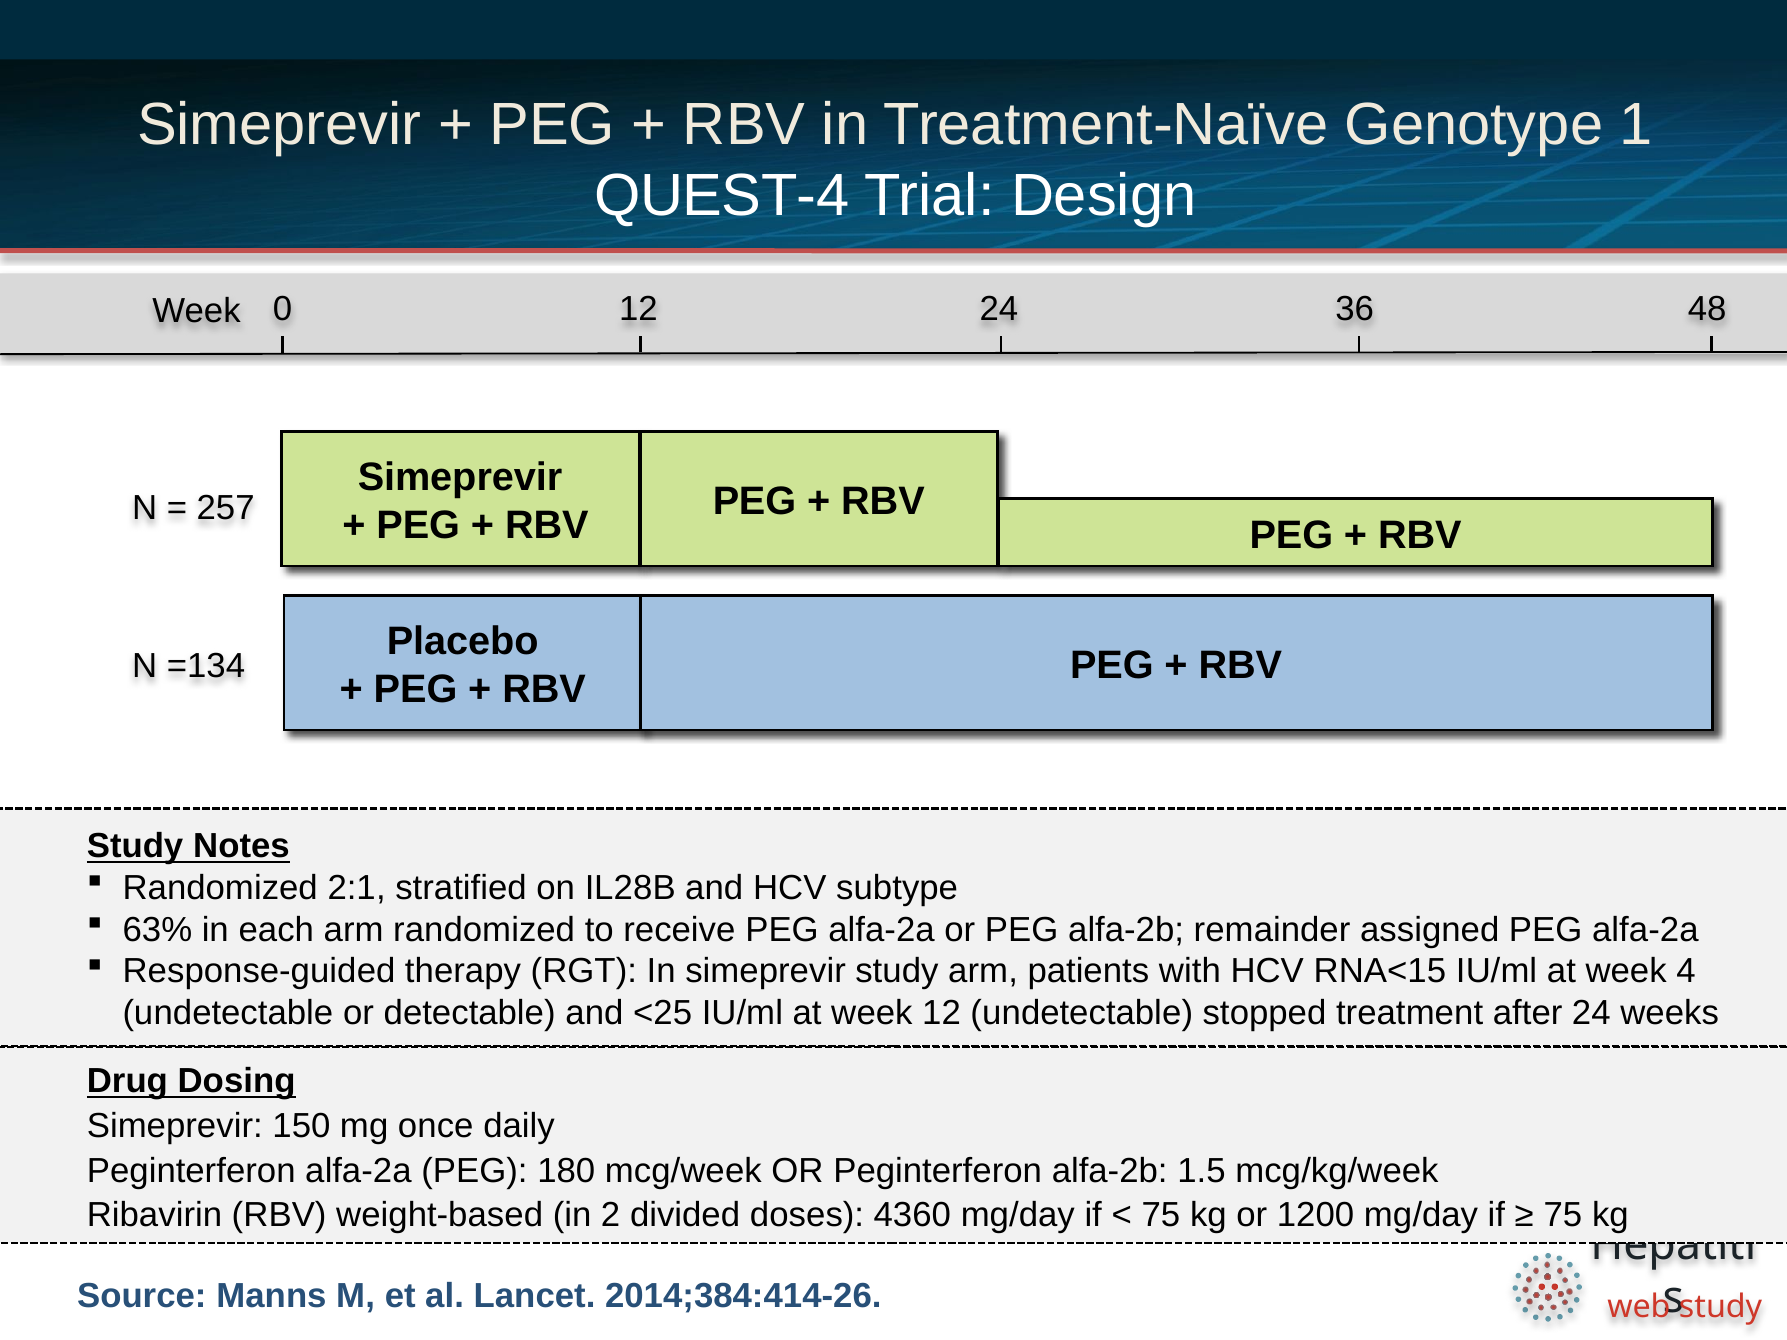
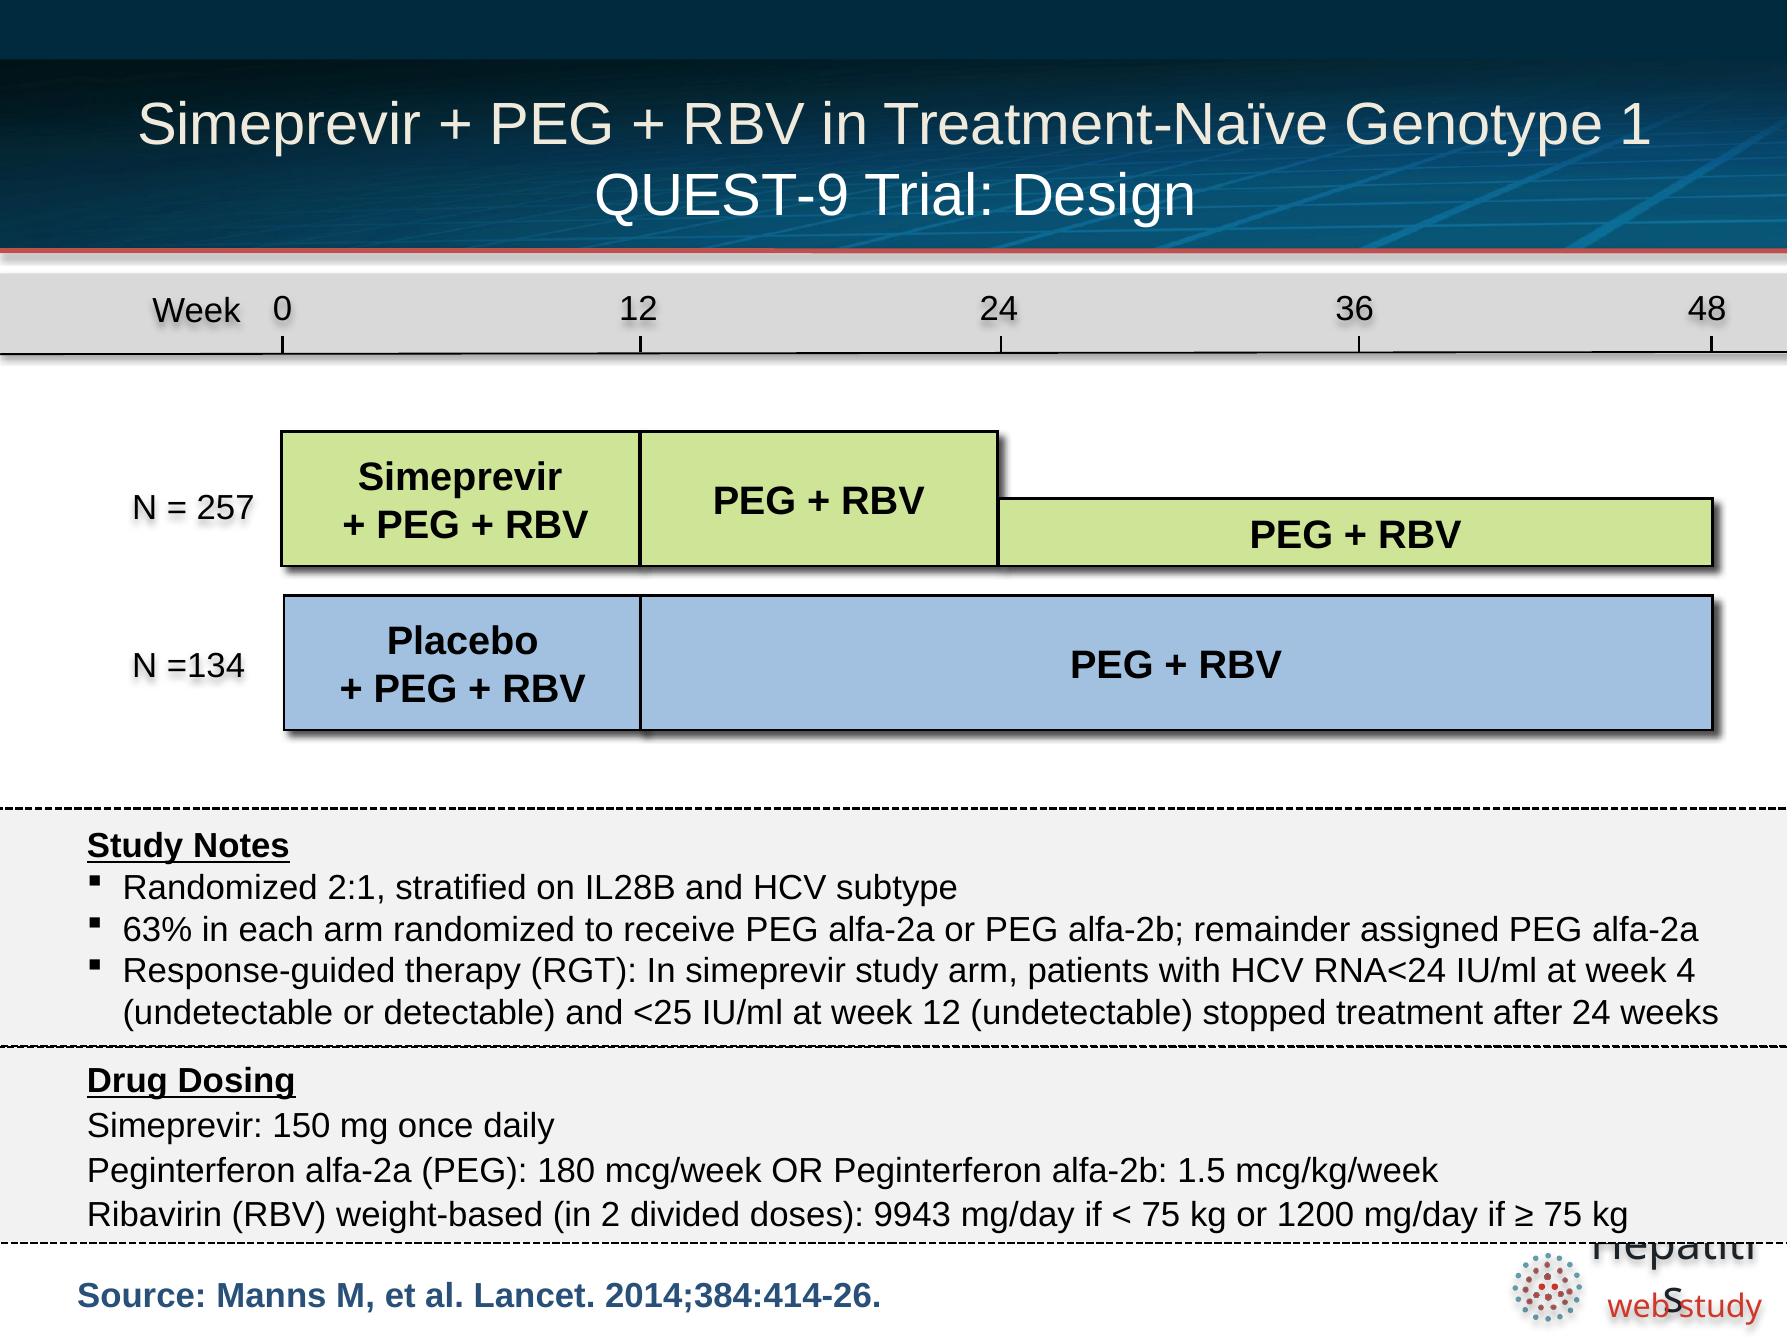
QUEST-4: QUEST-4 -> QUEST-9
RNA<15: RNA<15 -> RNA<24
4360: 4360 -> 9943
